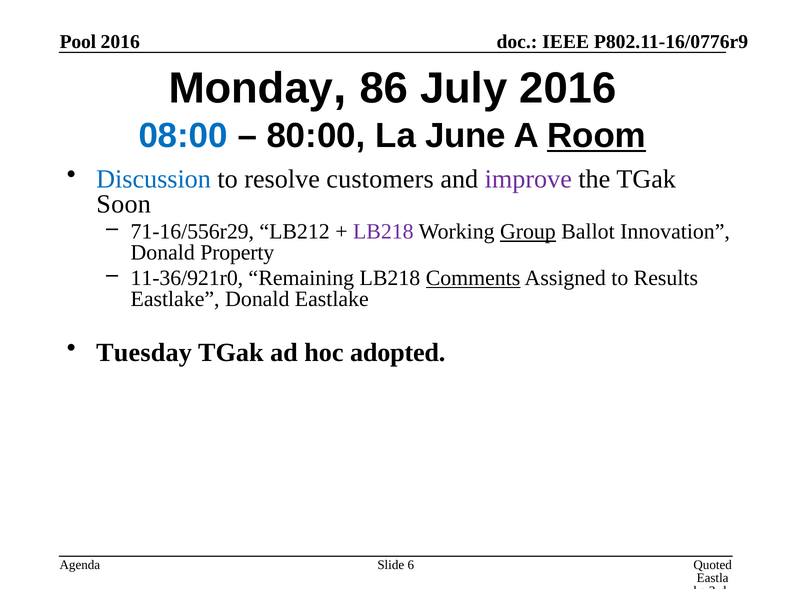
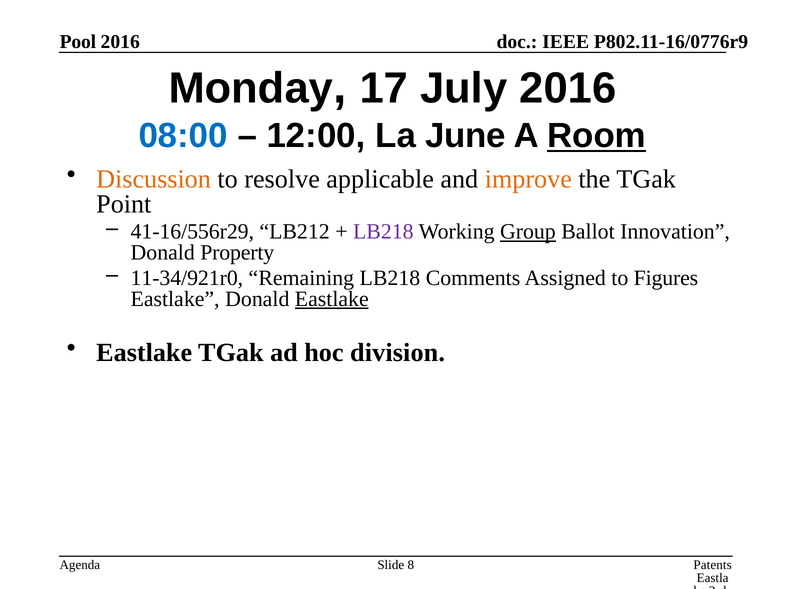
86: 86 -> 17
80:00: 80:00 -> 12:00
Discussion colour: blue -> orange
customers: customers -> applicable
improve colour: purple -> orange
Soon: Soon -> Point
71-16/556r29: 71-16/556r29 -> 41-16/556r29
11-36/921r0: 11-36/921r0 -> 11-34/921r0
Comments underline: present -> none
Results: Results -> Figures
Eastlake at (332, 299) underline: none -> present
Tuesday at (144, 352): Tuesday -> Eastlake
adopted: adopted -> division
Quoted: Quoted -> Patents
6: 6 -> 8
